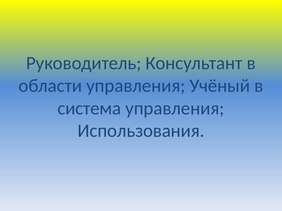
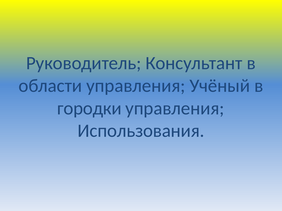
система: система -> городки
